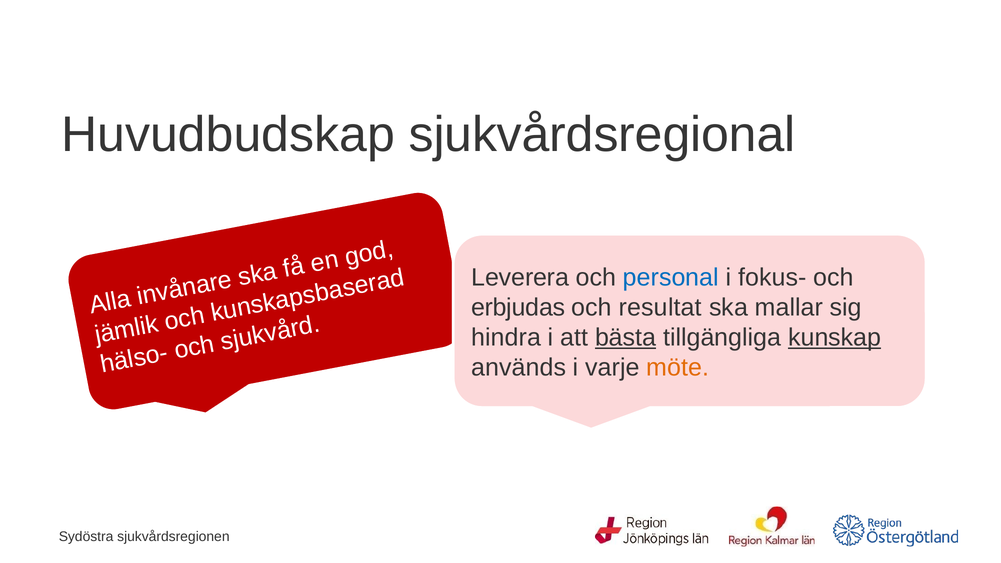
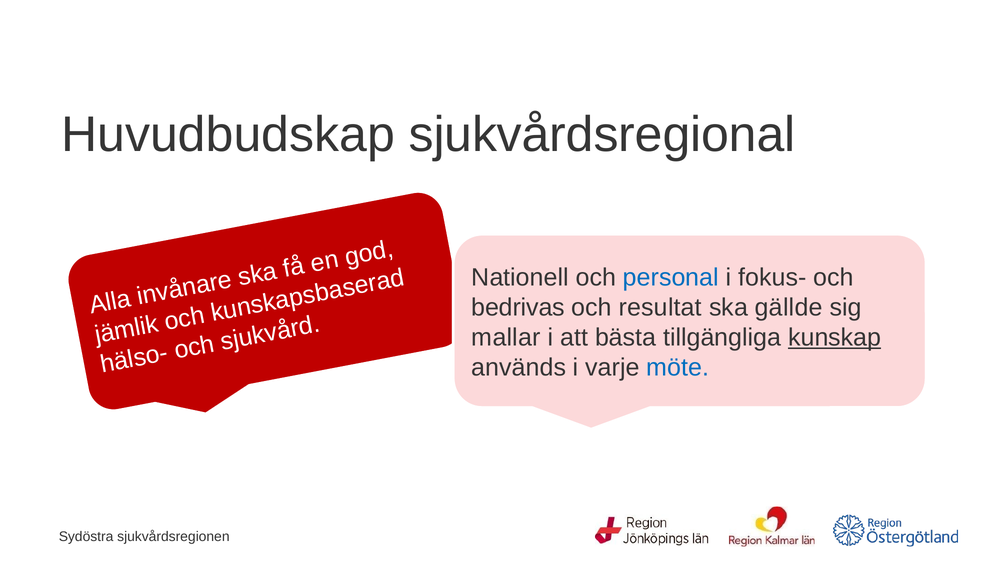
Leverera: Leverera -> Nationell
erbjudas: erbjudas -> bedrivas
mallar: mallar -> gällde
hindra: hindra -> mallar
bästa underline: present -> none
möte colour: orange -> blue
